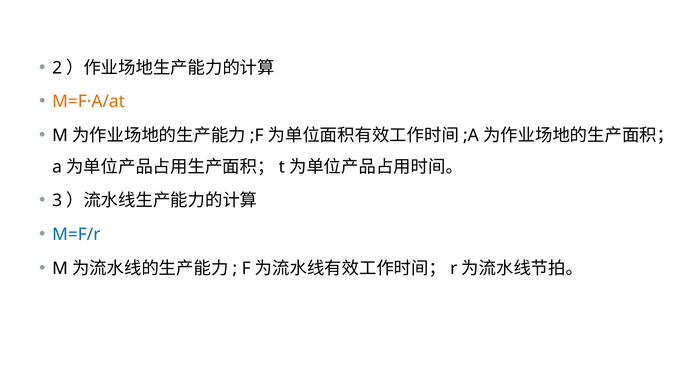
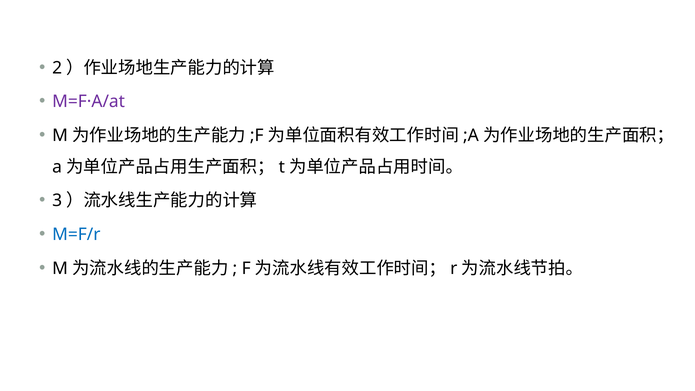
M=F·A/at colour: orange -> purple
